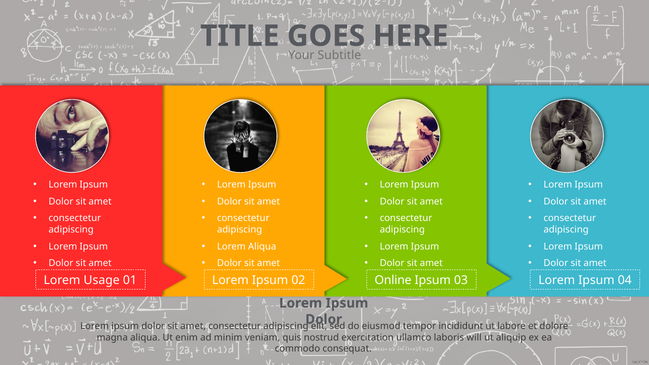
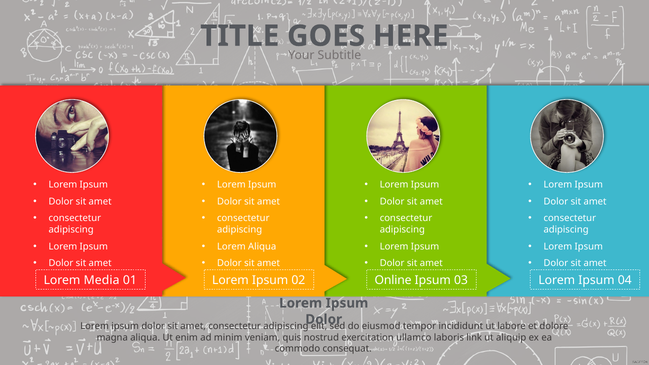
Usage: Usage -> Media
will: will -> link
